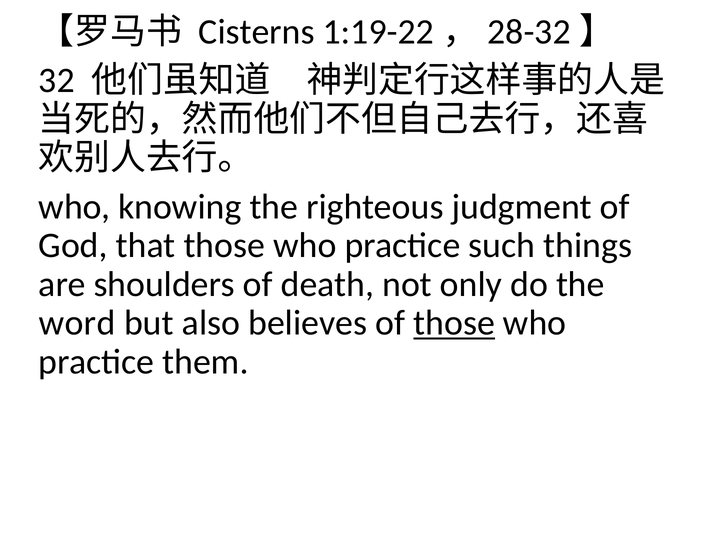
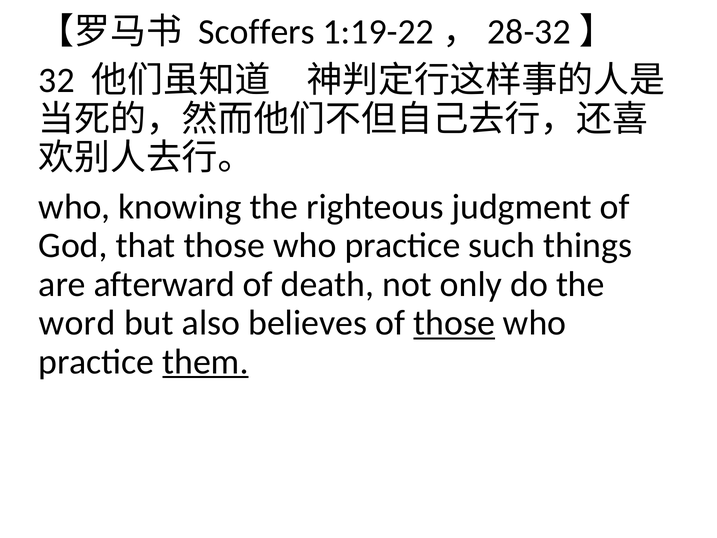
Cisterns: Cisterns -> Scoffers
shoulders: shoulders -> afterward
them underline: none -> present
